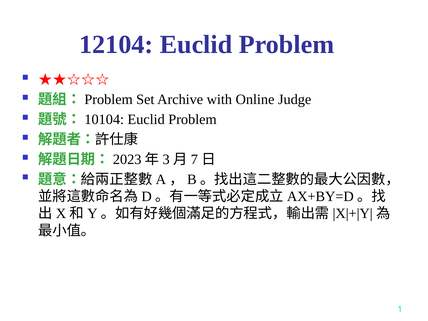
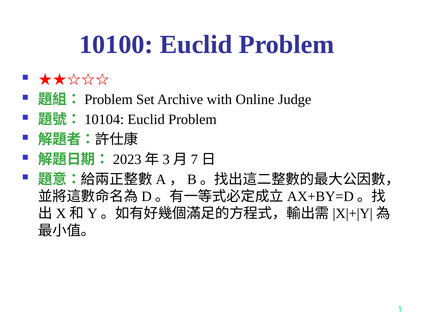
12104: 12104 -> 10100
